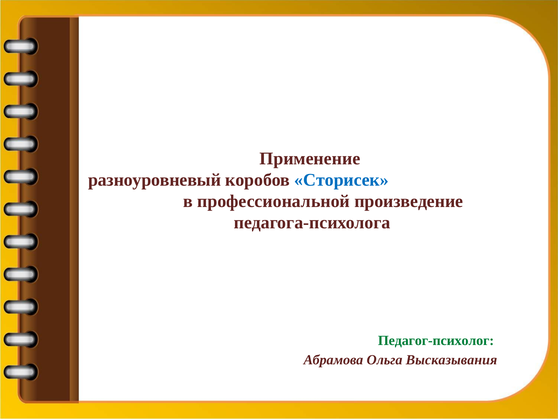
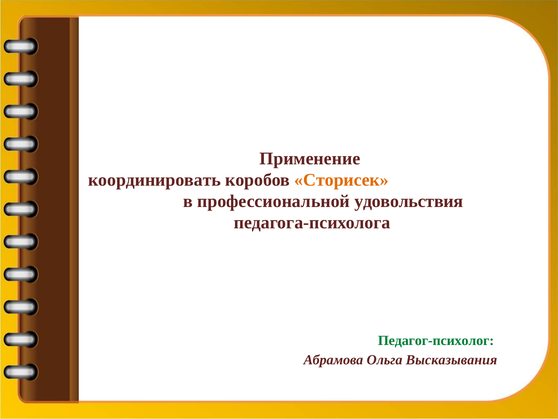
разноуровневый: разноуровневый -> координировать
Сторисек colour: blue -> orange
произведение: произведение -> удовольствия
